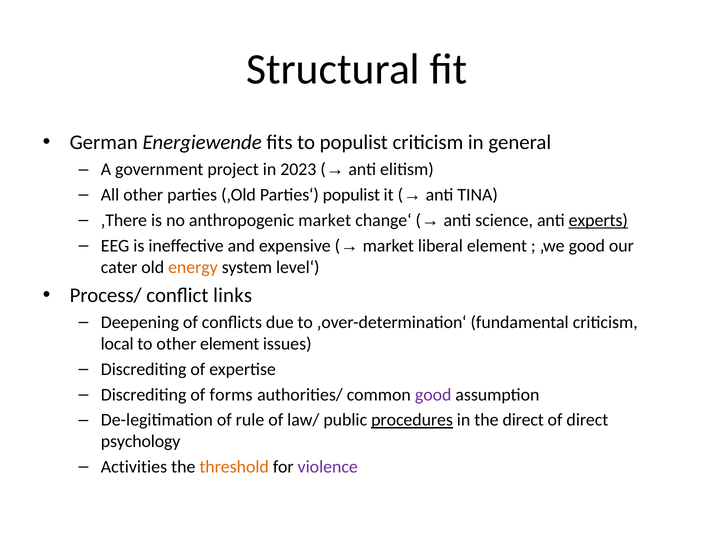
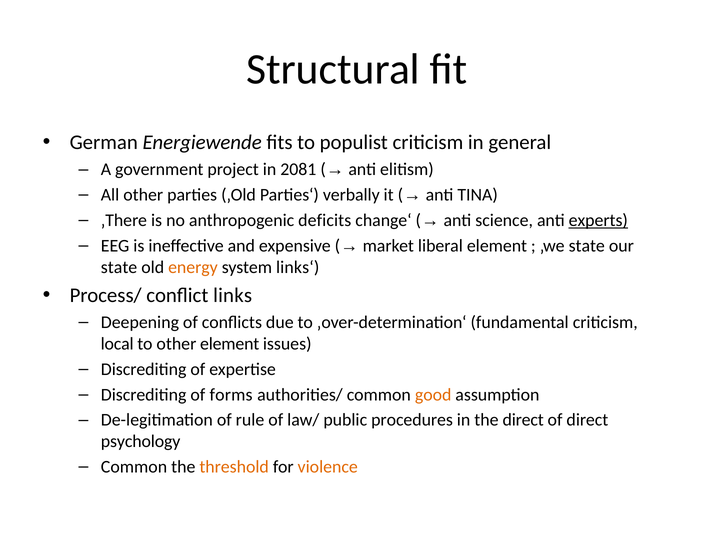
2023: 2023 -> 2081
Parties‘ populist: populist -> verbally
anthropogenic market: market -> deficits
‚we good: good -> state
cater at (119, 267): cater -> state
level‘: level‘ -> links‘
good at (433, 394) colour: purple -> orange
procedures underline: present -> none
Activities at (134, 467): Activities -> Common
violence colour: purple -> orange
